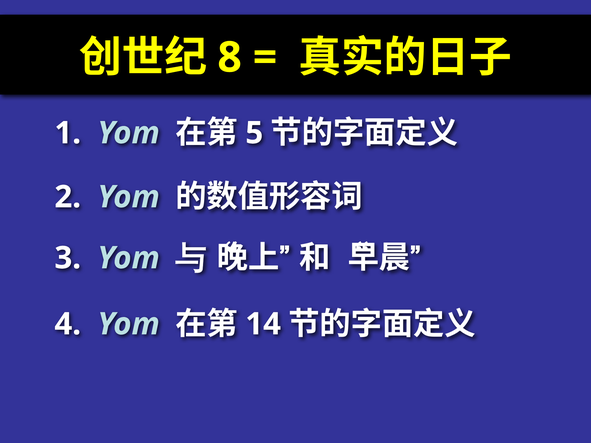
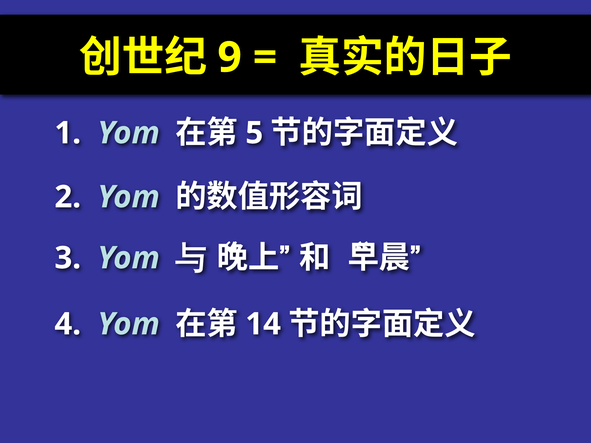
8: 8 -> 9
